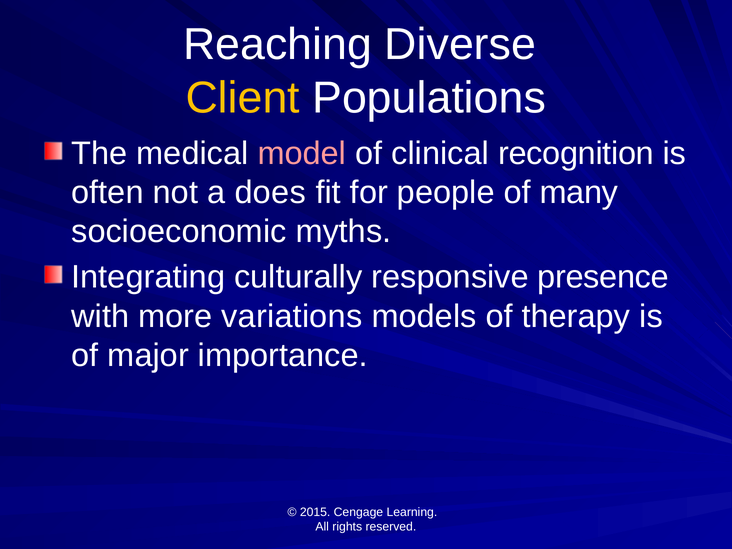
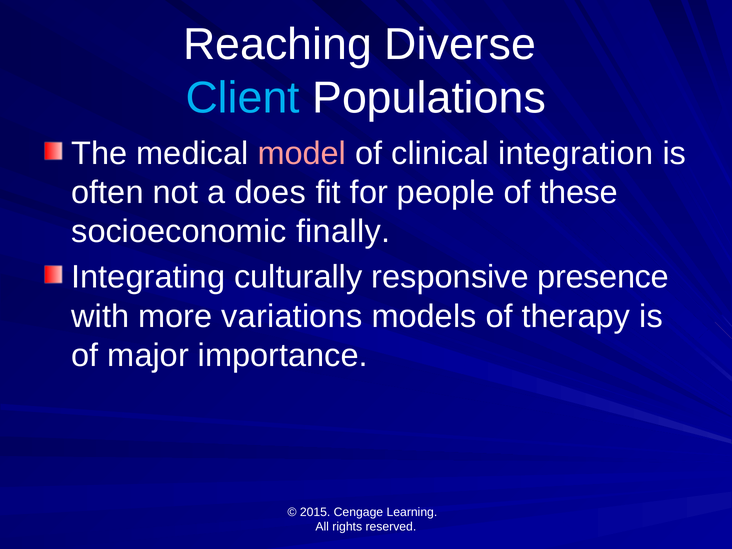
Client colour: yellow -> light blue
recognition: recognition -> integration
many: many -> these
myths: myths -> finally
